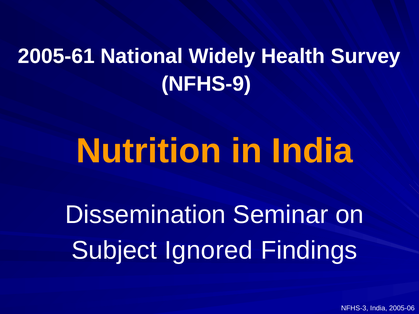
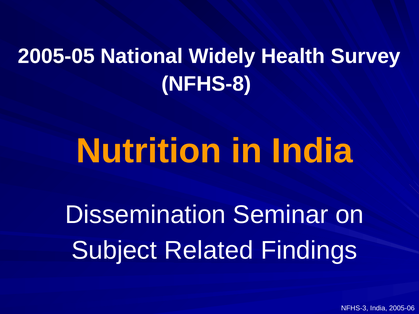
2005-61: 2005-61 -> 2005-05
NFHS-9: NFHS-9 -> NFHS-8
Ignored: Ignored -> Related
